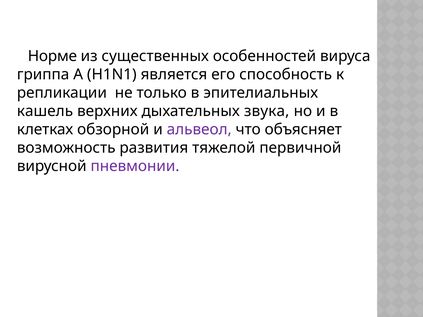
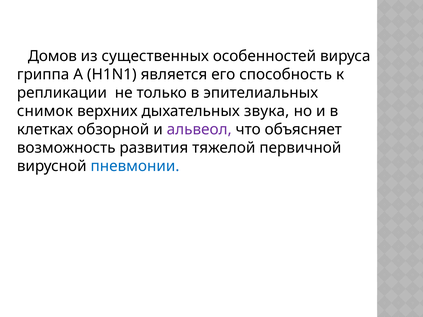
Норме: Норме -> Домов
кашель: кашель -> снимок
пневмонии colour: purple -> blue
